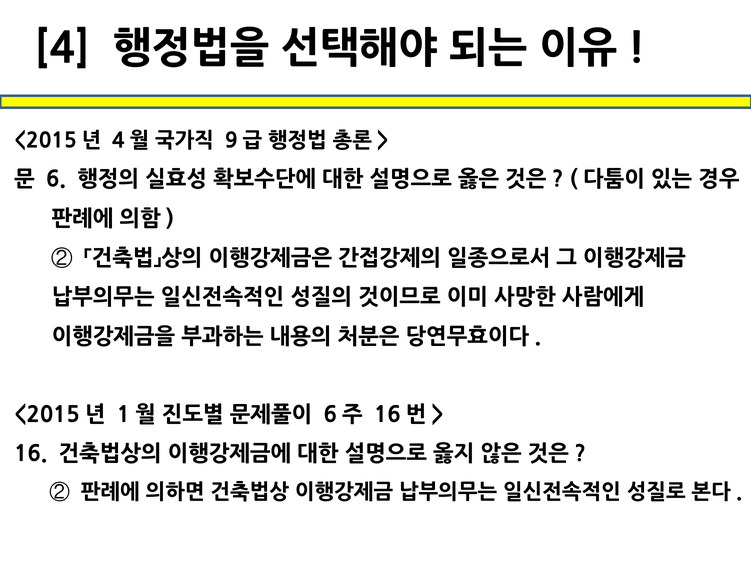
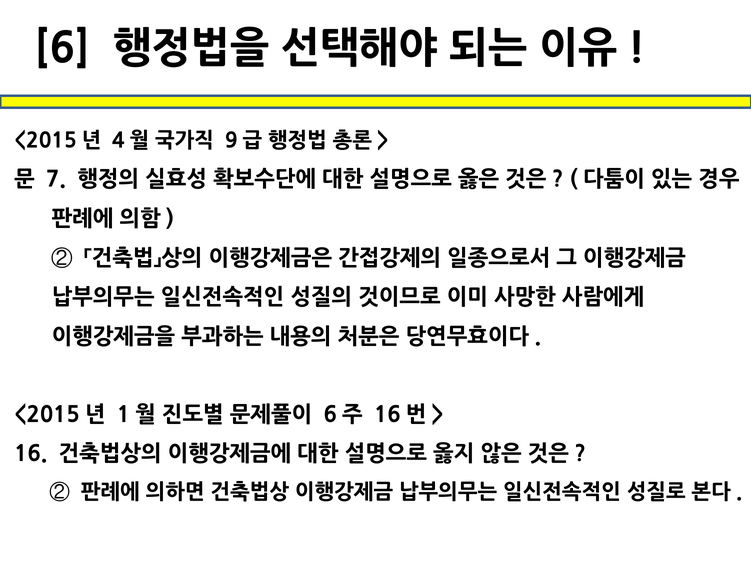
4: 4 -> 6
6: 6 -> 7
